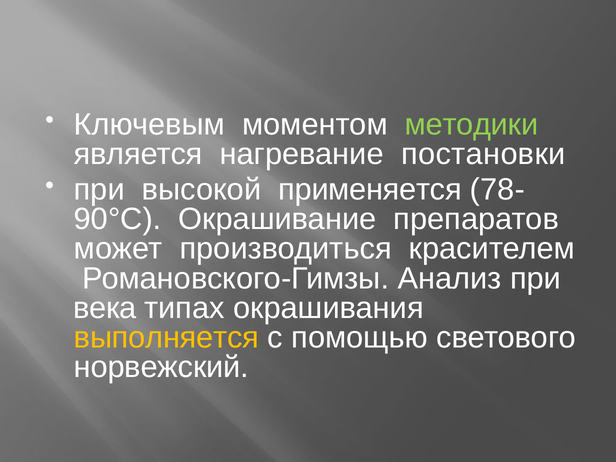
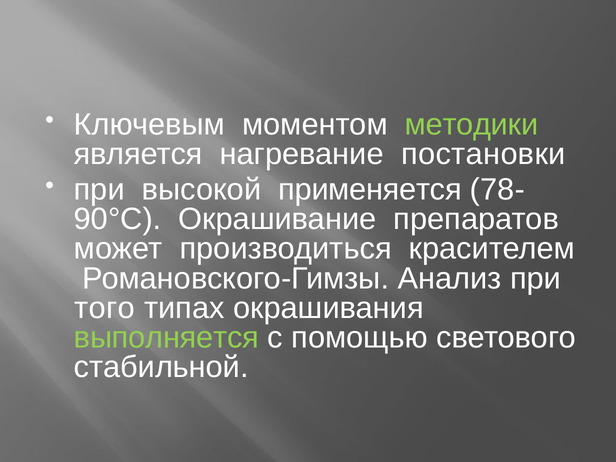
века: века -> того
выполняется colour: yellow -> light green
норвежский: норвежский -> стабильной
